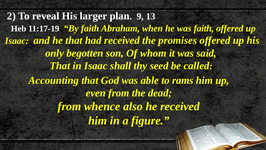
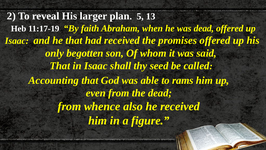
9: 9 -> 5
was faith: faith -> dead
